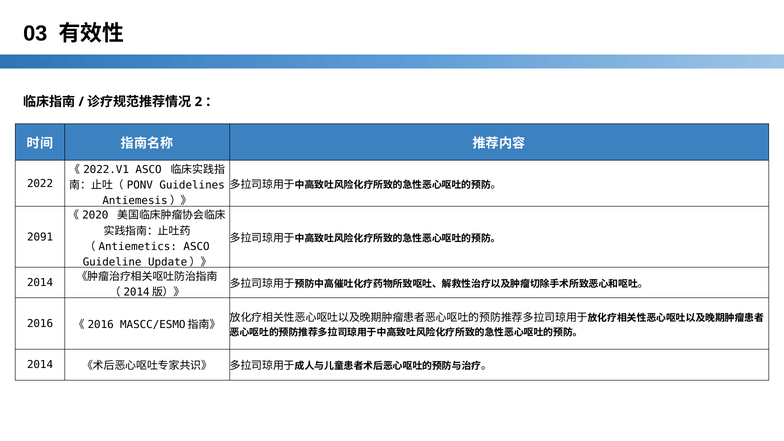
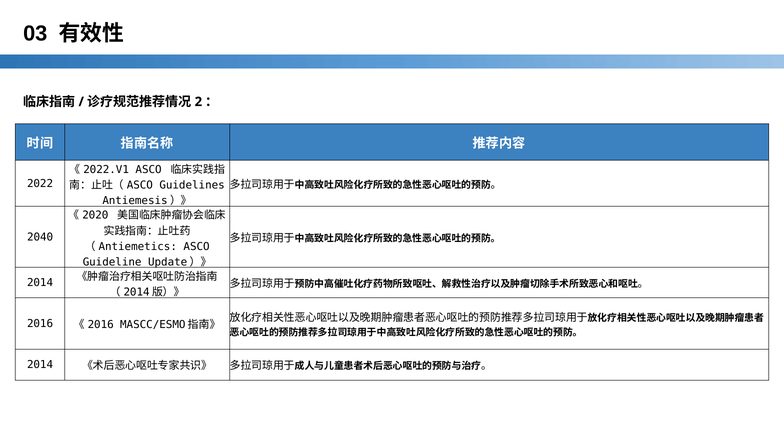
PONV at (140, 185): PONV -> ASCO
2091: 2091 -> 2040
